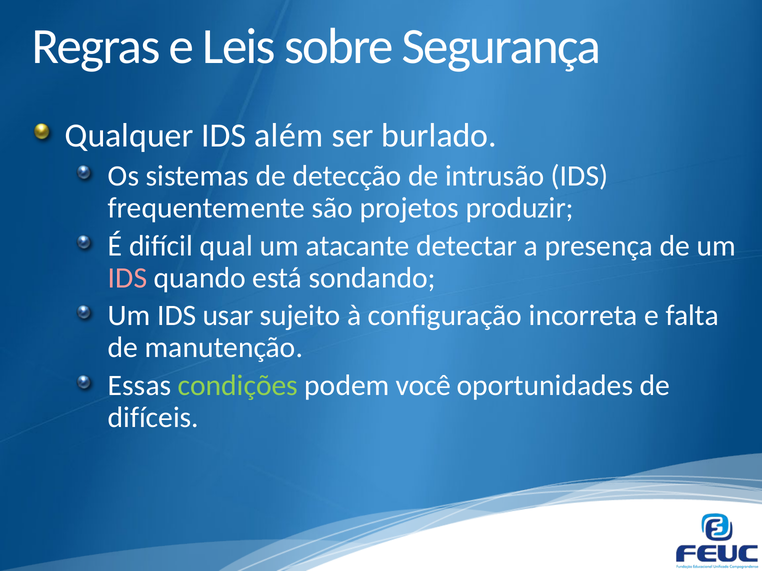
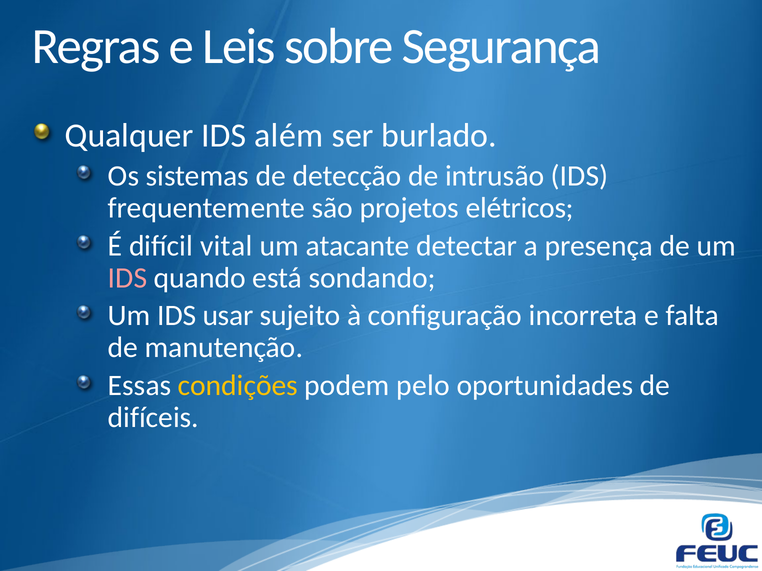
produzir: produzir -> elétricos
qual: qual -> vital
condições colour: light green -> yellow
você: você -> pelo
